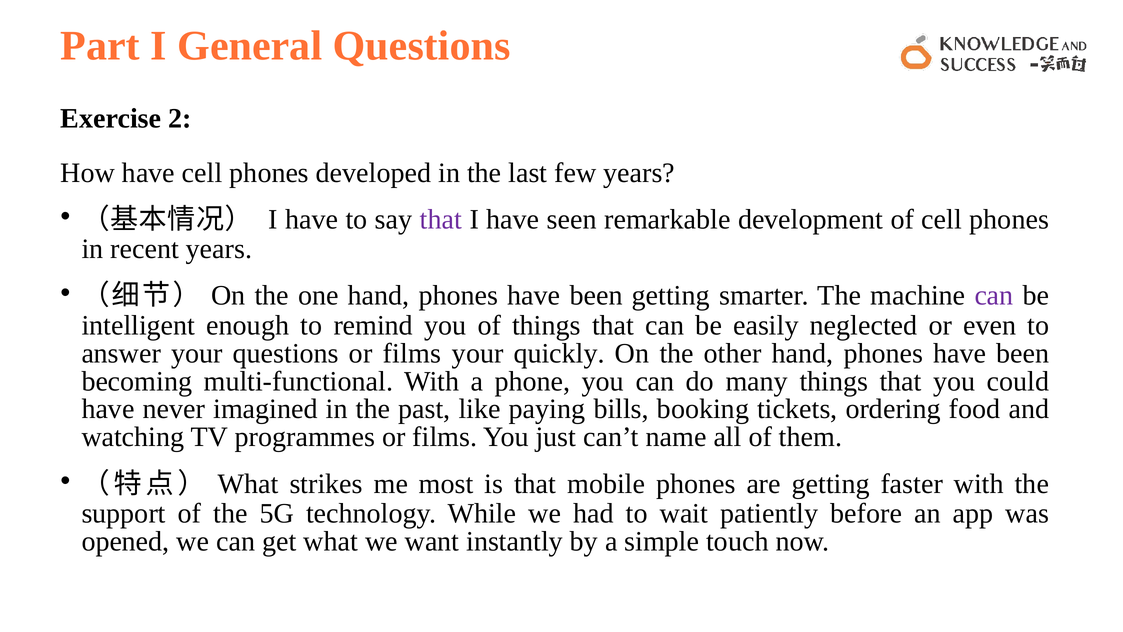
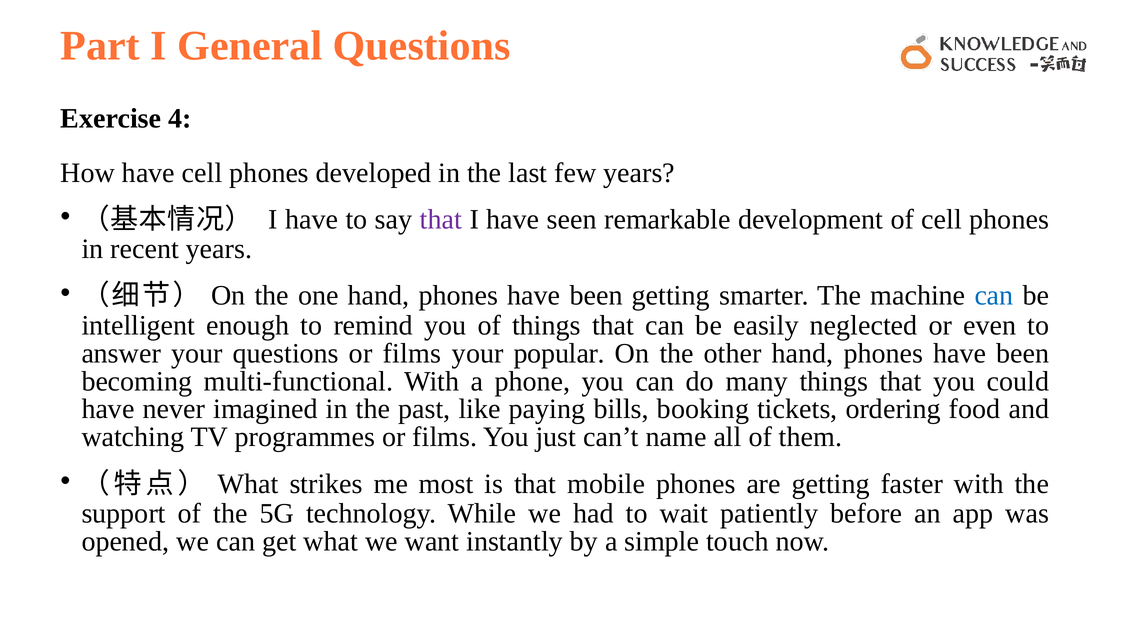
2: 2 -> 4
can at (994, 296) colour: purple -> blue
quickly: quickly -> popular
